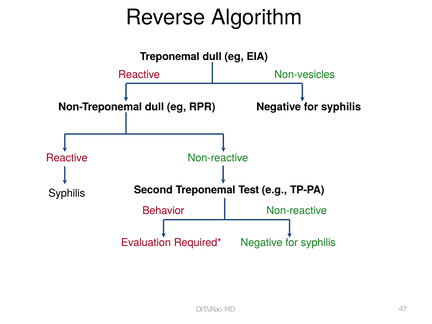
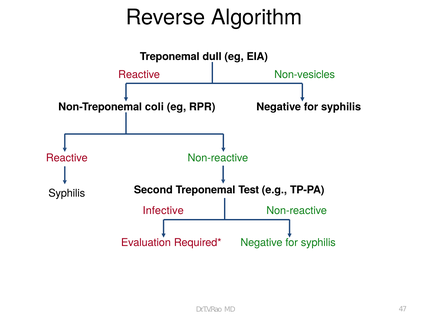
Non-Treponemal dull: dull -> coli
Behavior: Behavior -> Infective
